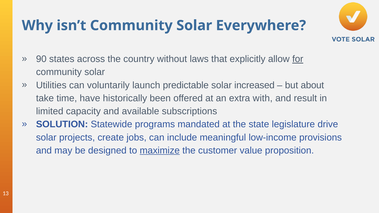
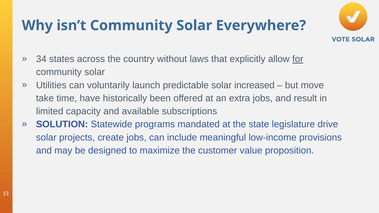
90: 90 -> 34
about: about -> move
extra with: with -> jobs
maximize underline: present -> none
